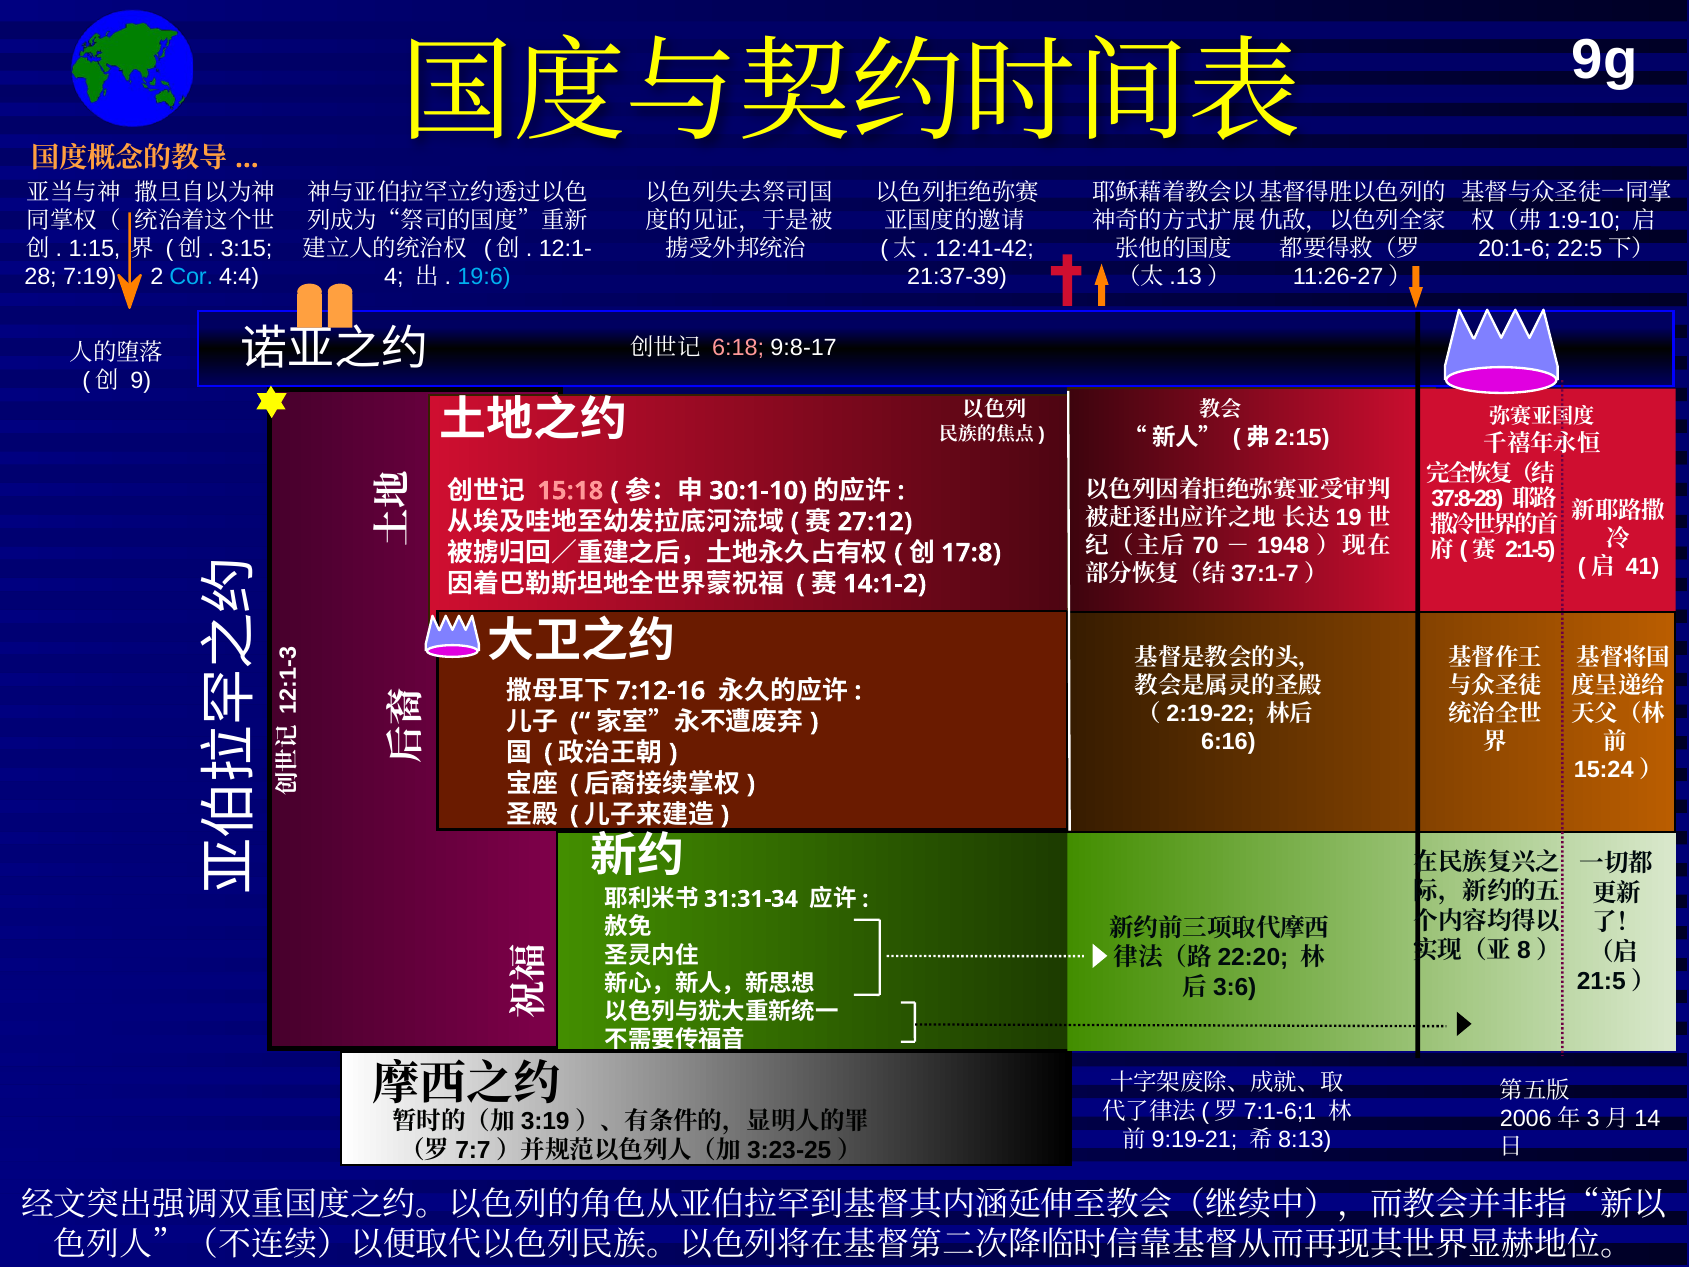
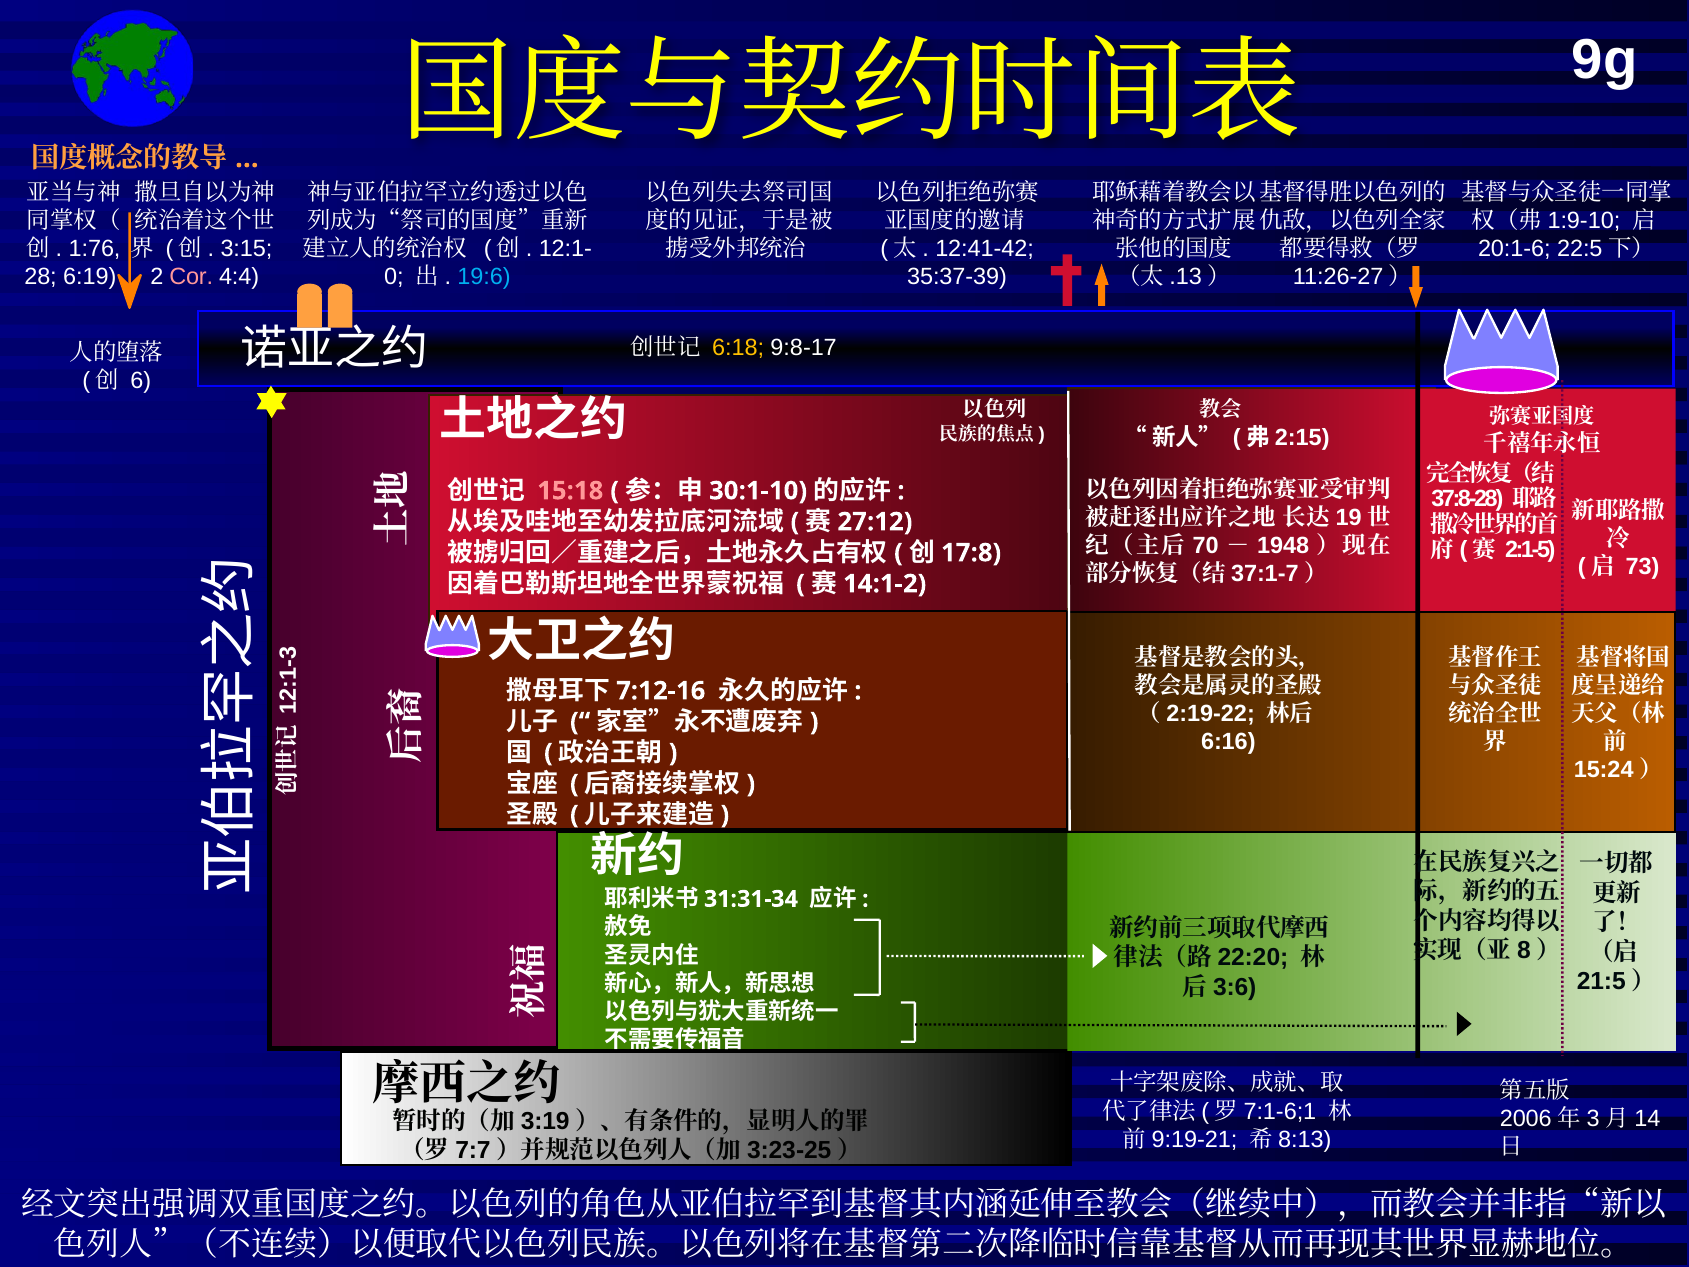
1:15: 1:15 -> 1:76
7:19: 7:19 -> 6:19
Cor colour: light blue -> pink
4: 4 -> 0
21:37-39: 21:37-39 -> 35:37-39
6:18 colour: pink -> yellow
9: 9 -> 6
41: 41 -> 73
